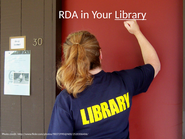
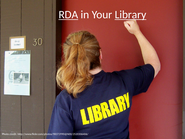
RDA underline: none -> present
